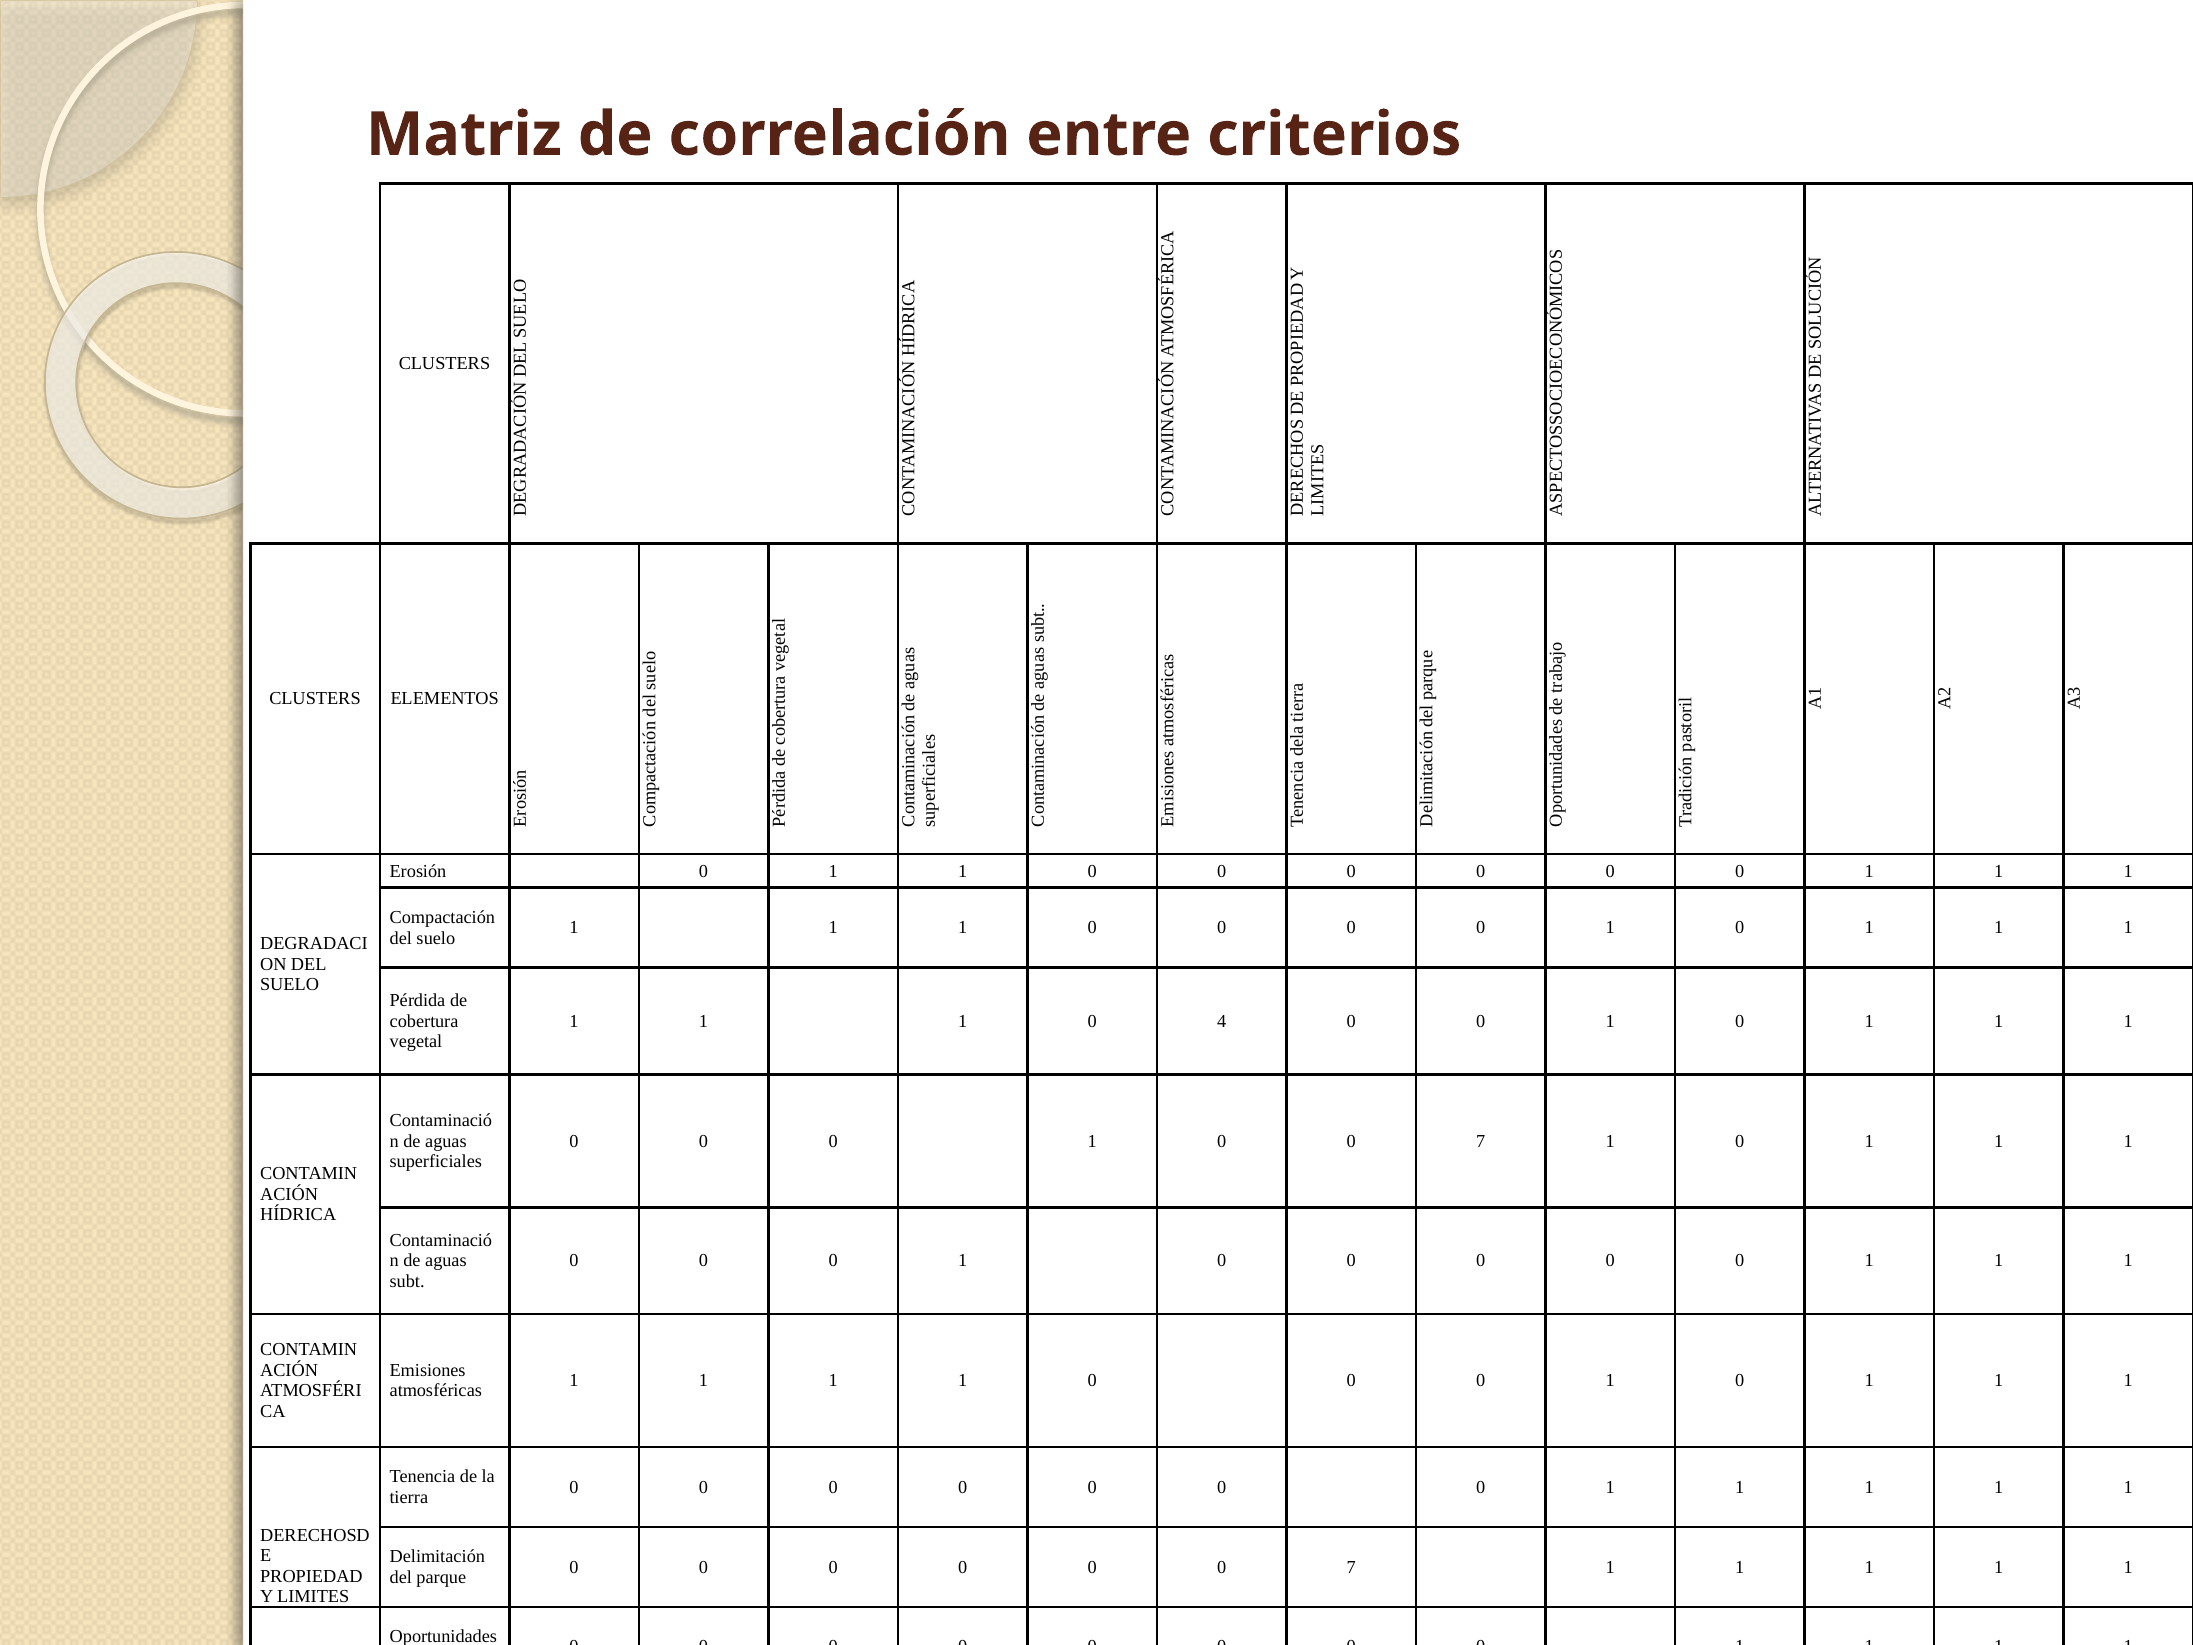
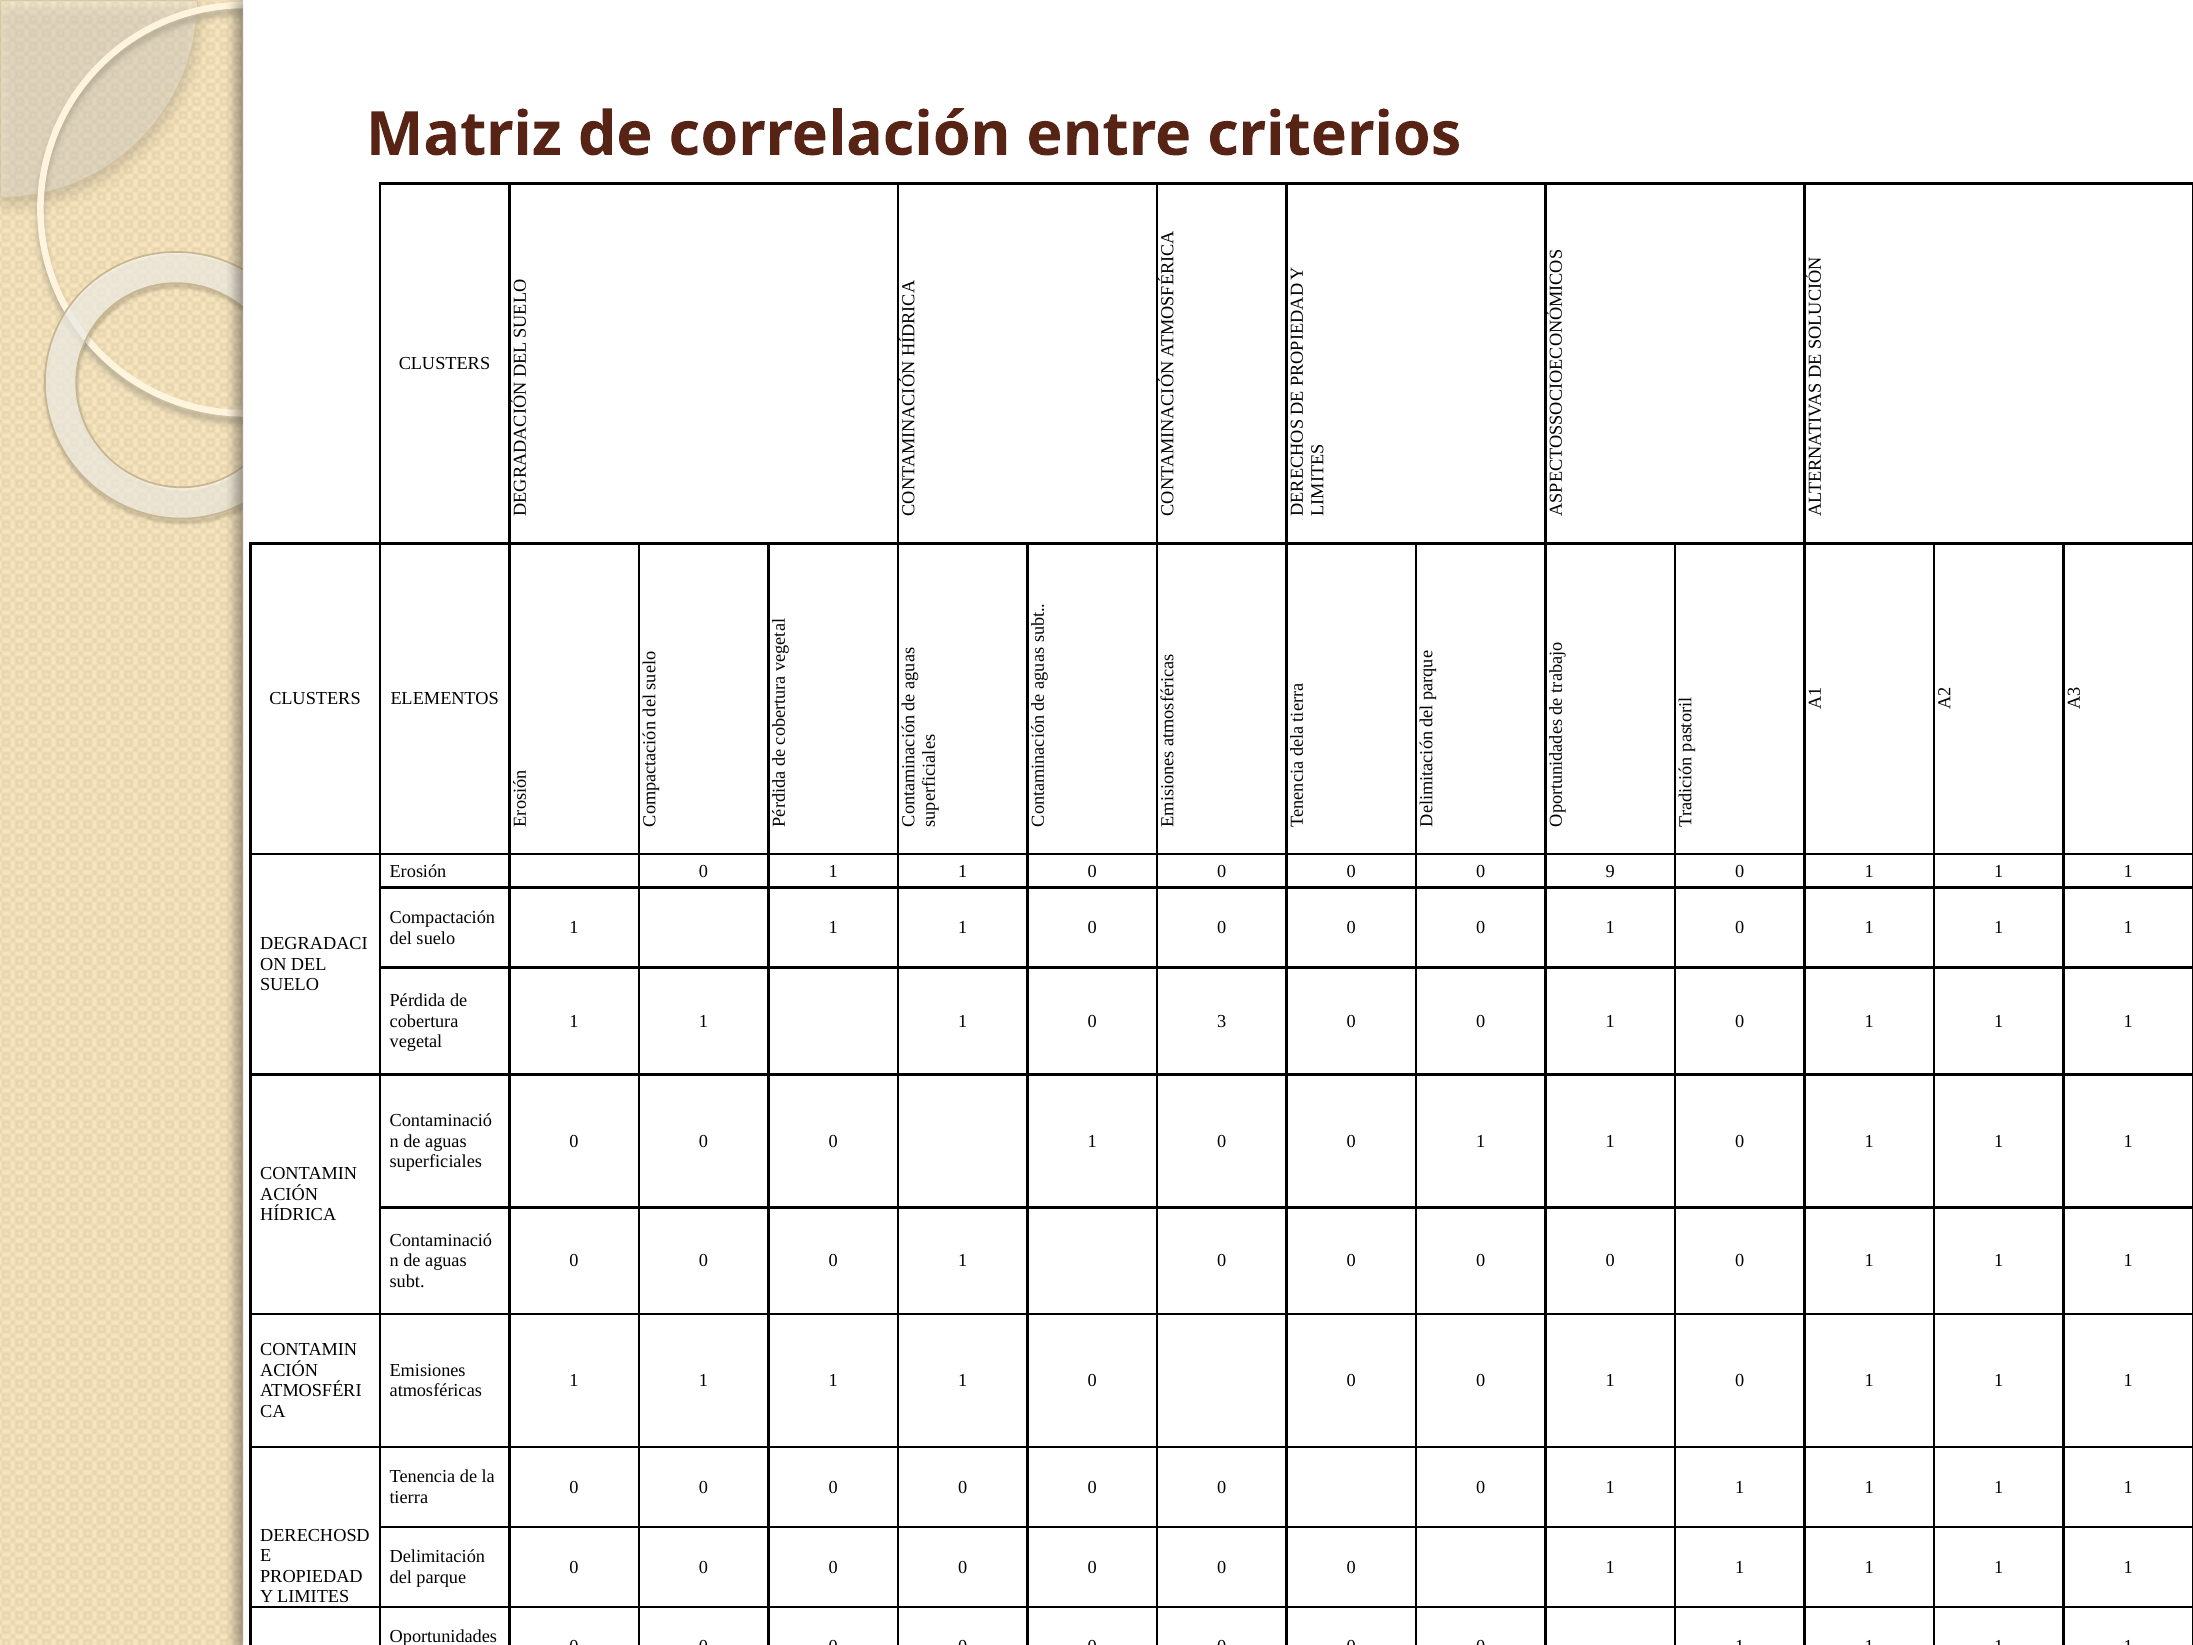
0 at (1610, 871): 0 -> 9
0 4: 4 -> 3
1 0 0 7: 7 -> 1
7 at (1351, 1567): 7 -> 0
